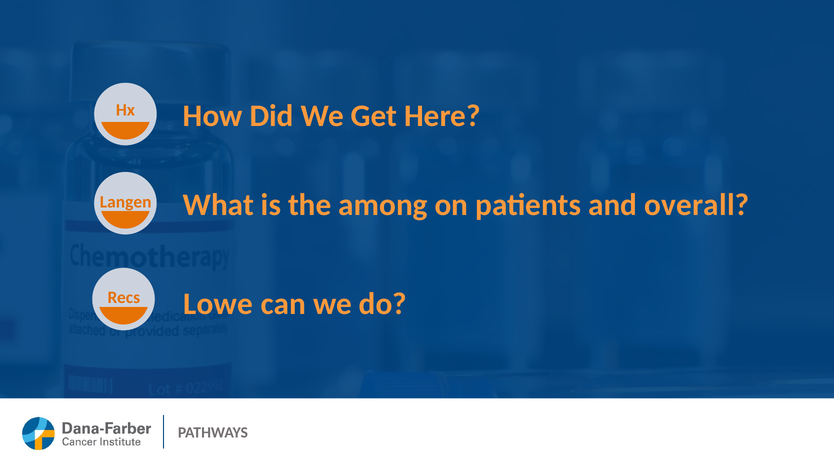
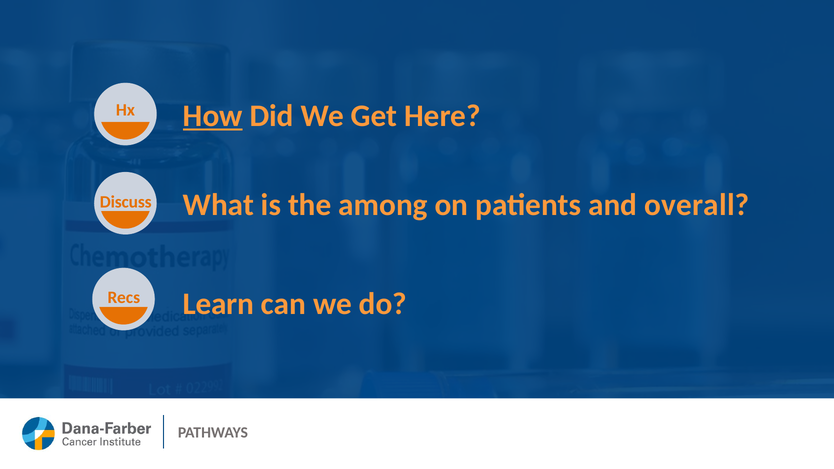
How underline: none -> present
Langen: Langen -> Discuss
Lowe: Lowe -> Learn
